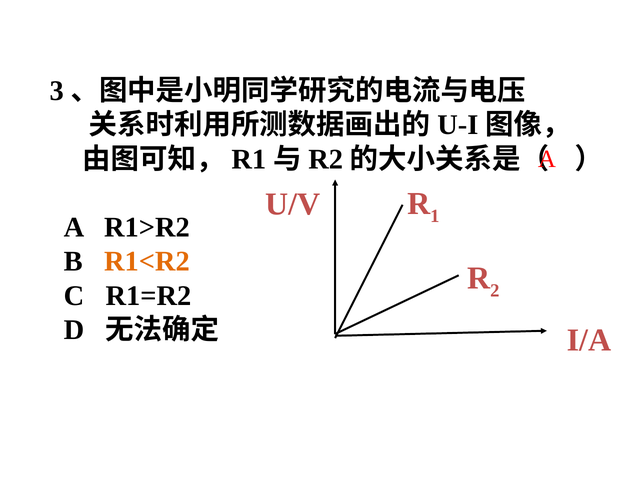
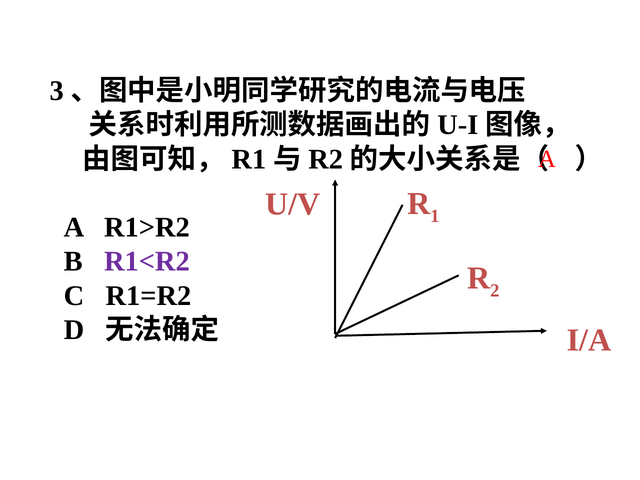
R1<R2 colour: orange -> purple
